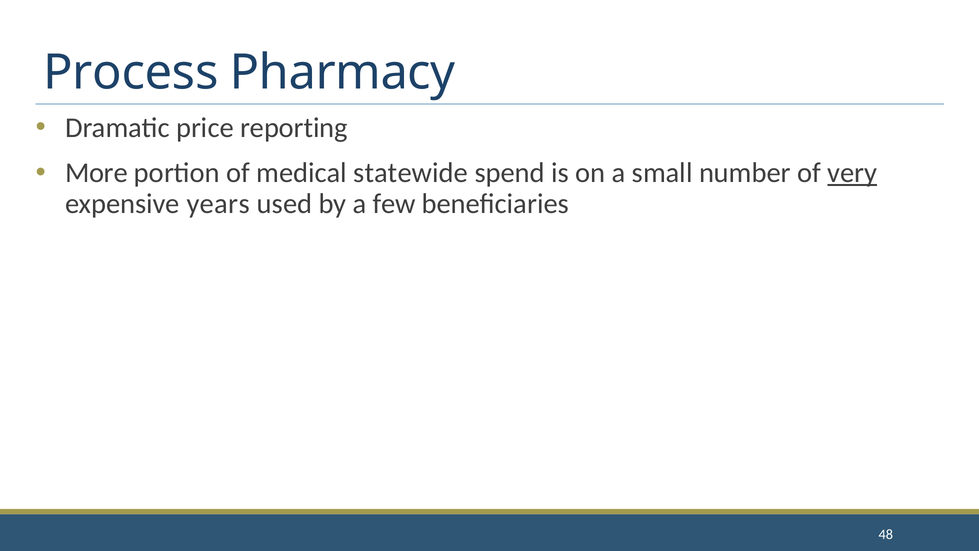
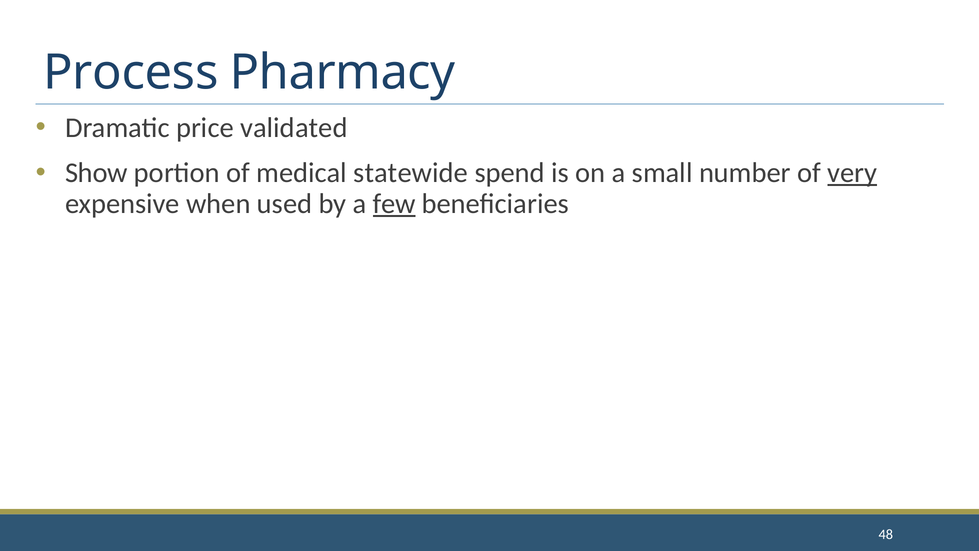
reporting: reporting -> validated
More: More -> Show
years: years -> when
few underline: none -> present
